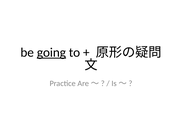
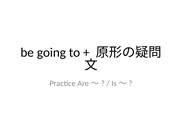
going underline: present -> none
